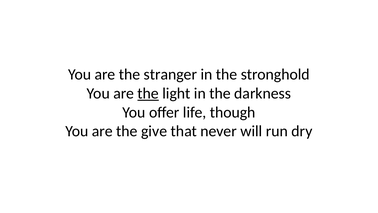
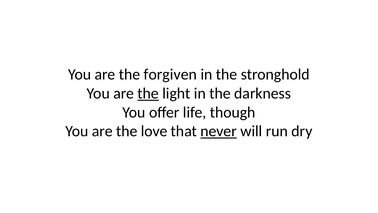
stranger: stranger -> forgiven
give: give -> love
never underline: none -> present
